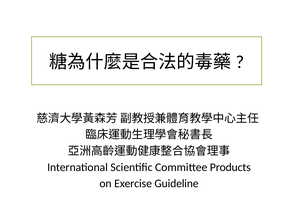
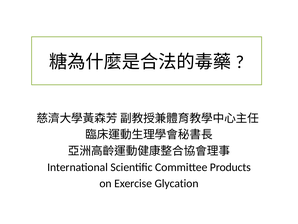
Guideline: Guideline -> Glycation
